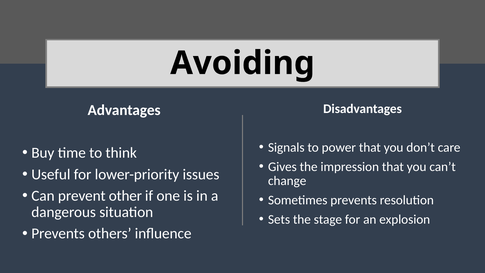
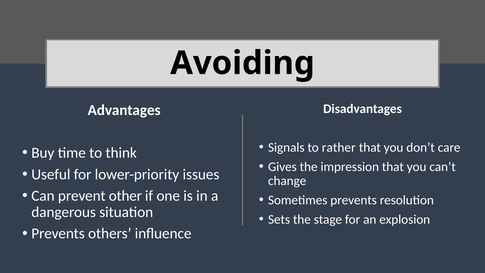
power: power -> rather
